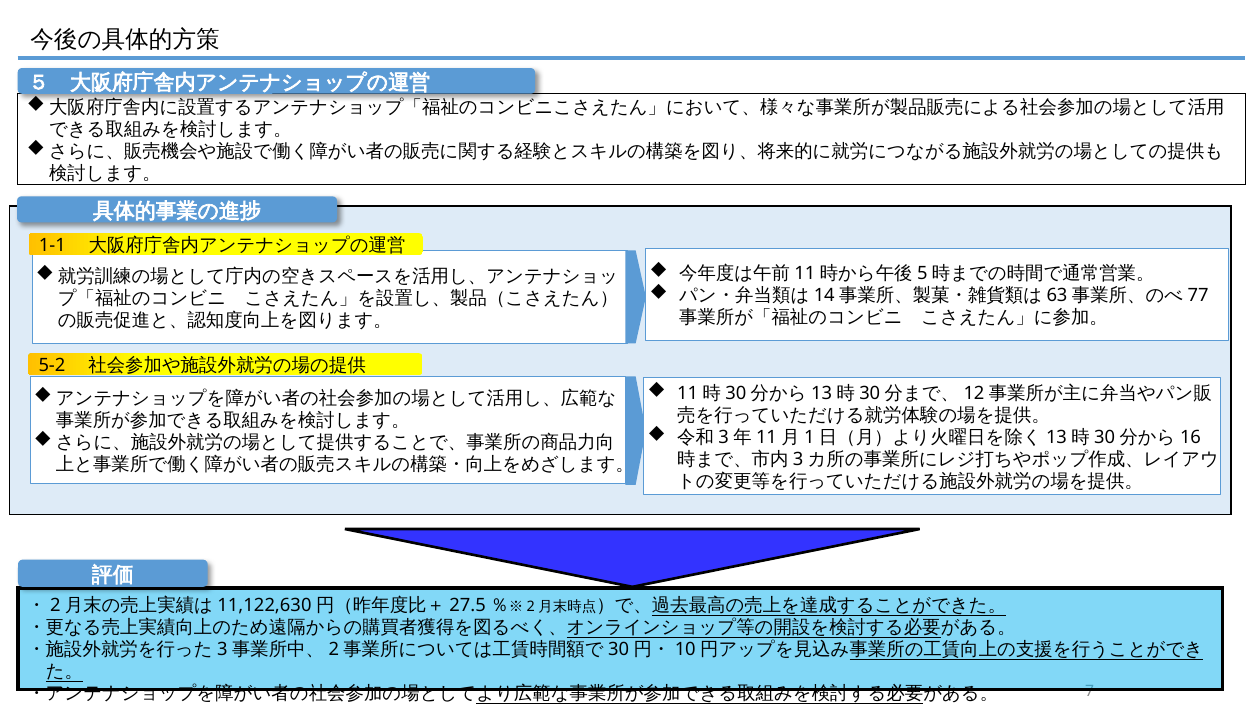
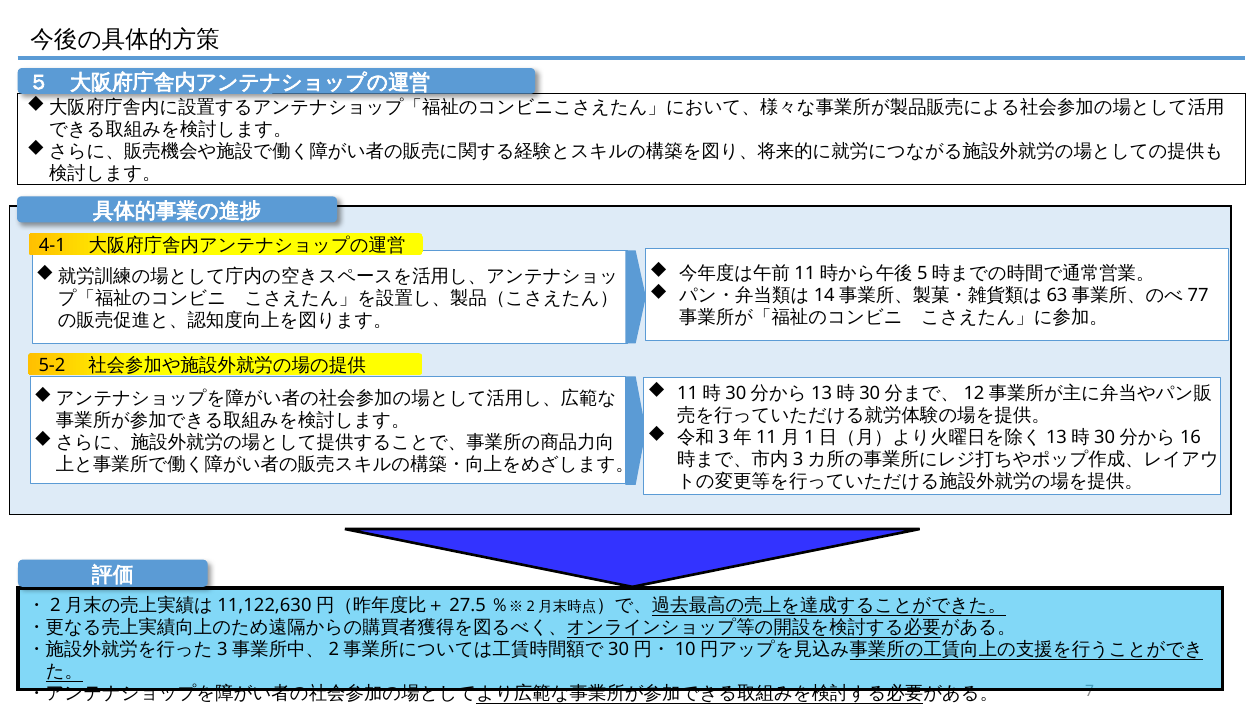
1-1: 1-1 -> 4-1
